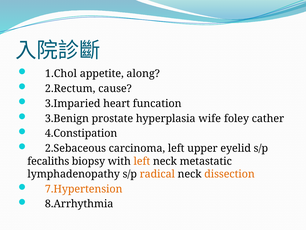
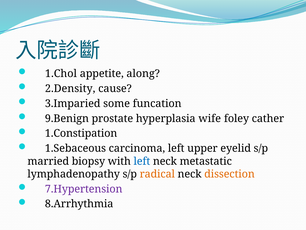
2.Rectum: 2.Rectum -> 2.Density
heart: heart -> some
3.Benign: 3.Benign -> 9.Benign
4.Constipation: 4.Constipation -> 1.Constipation
2.Sebaceous: 2.Sebaceous -> 1.Sebaceous
fecaliths: fecaliths -> married
left at (142, 161) colour: orange -> blue
7.Hypertension colour: orange -> purple
